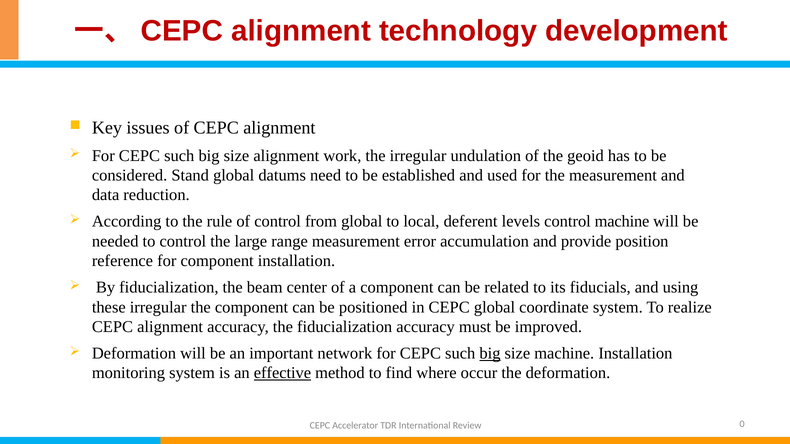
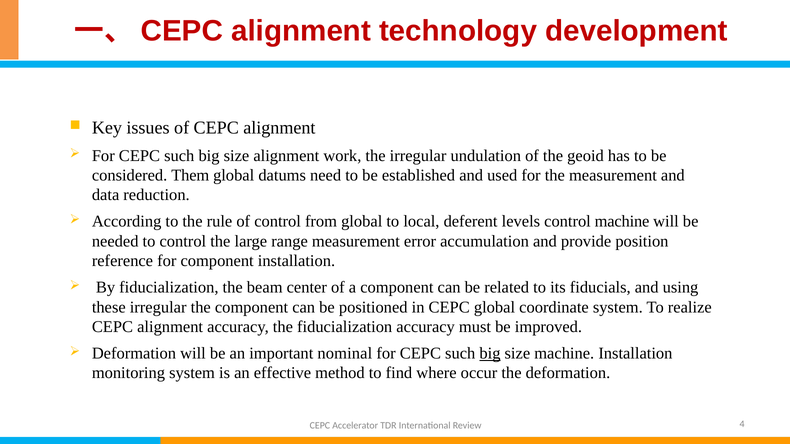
Stand: Stand -> Them
network: network -> nominal
effective underline: present -> none
0: 0 -> 4
